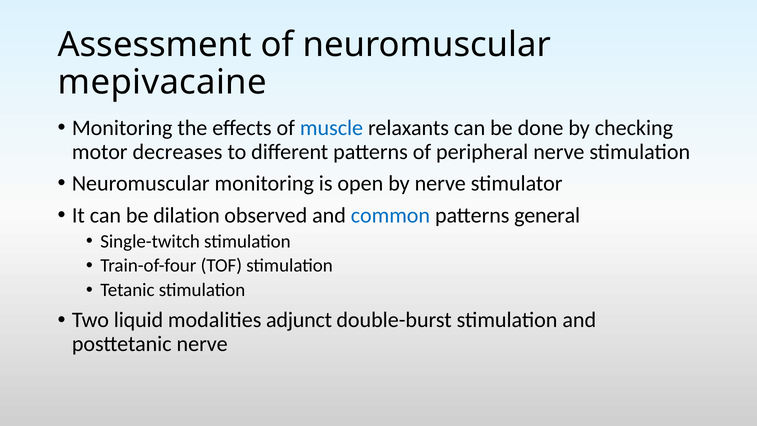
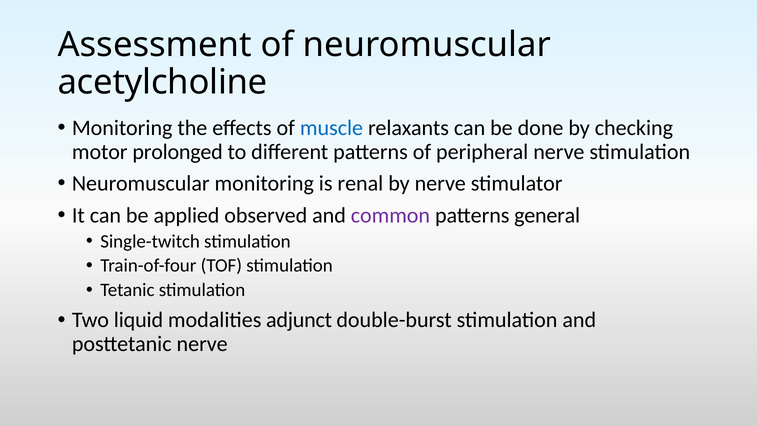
mepivacaine: mepivacaine -> acetylcholine
decreases: decreases -> prolonged
open: open -> renal
dilation: dilation -> applied
common colour: blue -> purple
